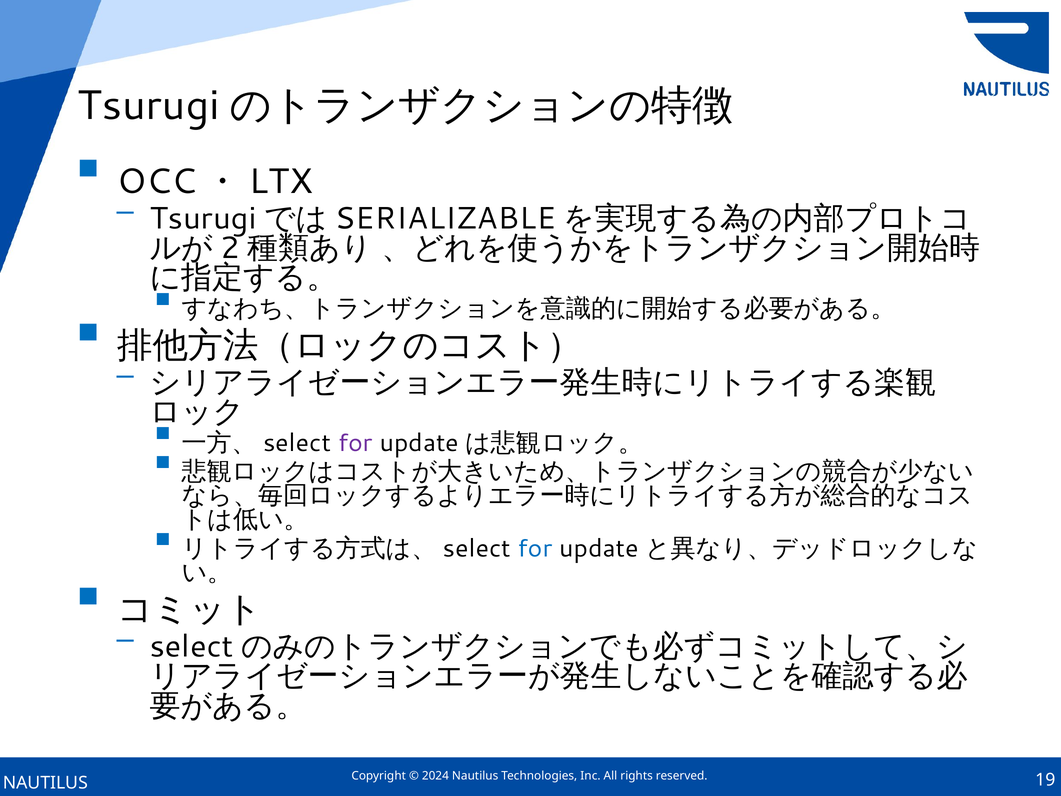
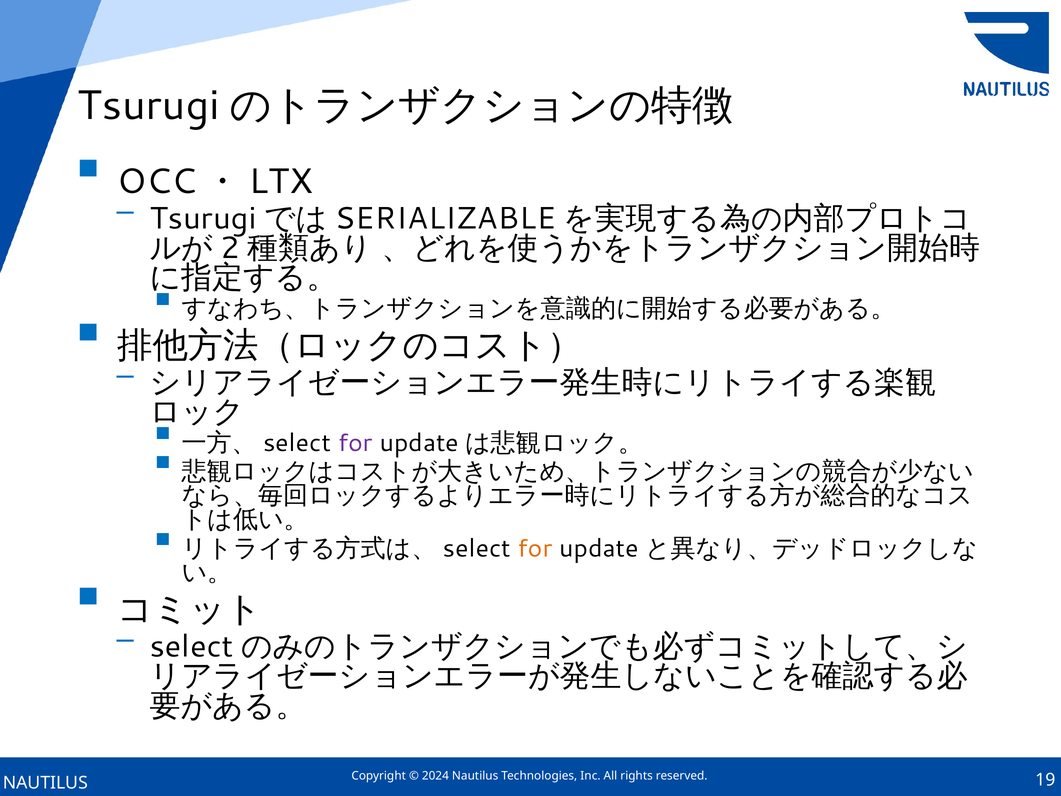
for at (535, 548) colour: blue -> orange
